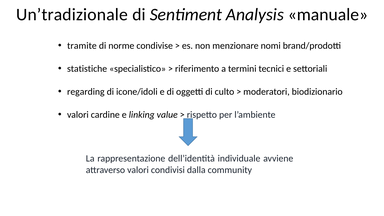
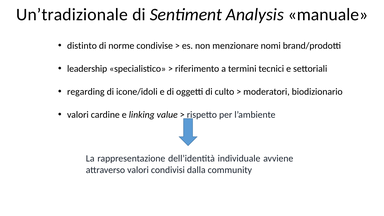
tramite: tramite -> distinto
statistiche: statistiche -> leadership
